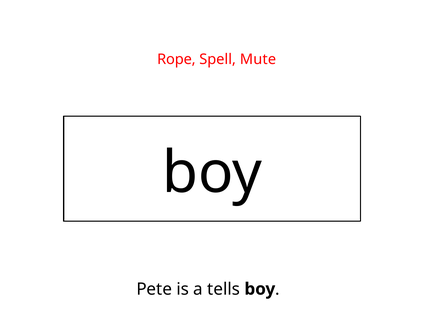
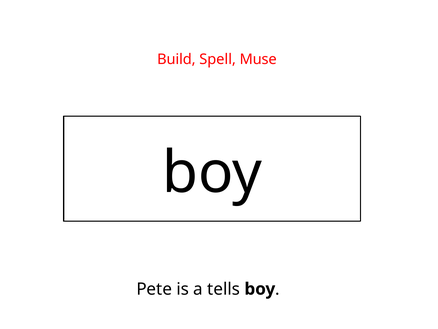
Rope: Rope -> Build
Mute: Mute -> Muse
